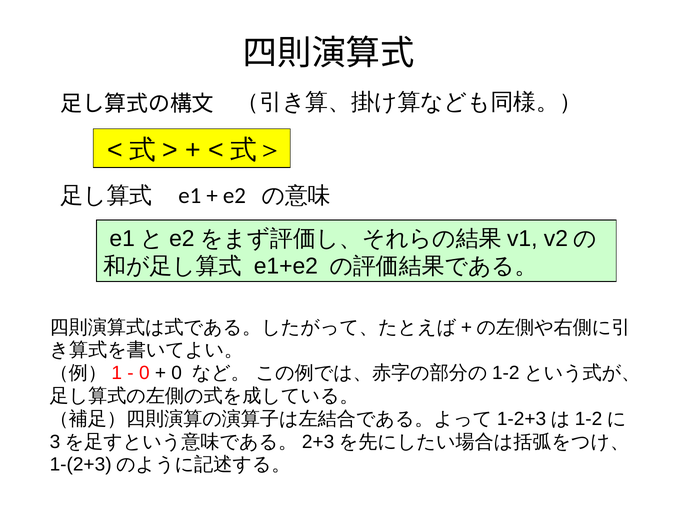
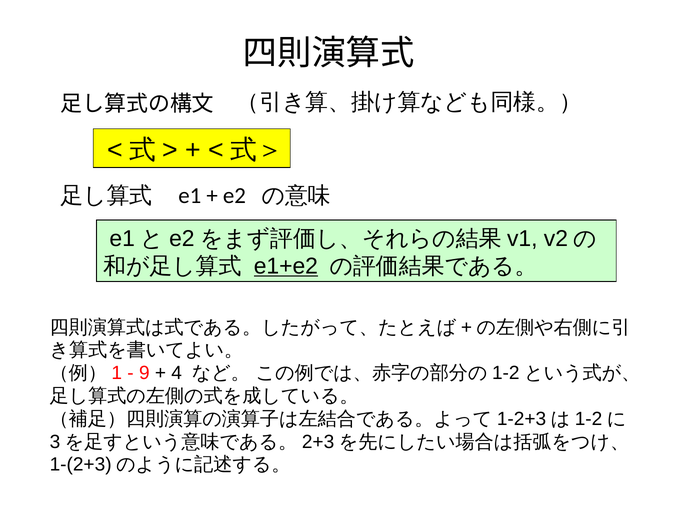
e1+e2 underline: none -> present
0 at (144, 373): 0 -> 9
0 at (177, 373): 0 -> 4
